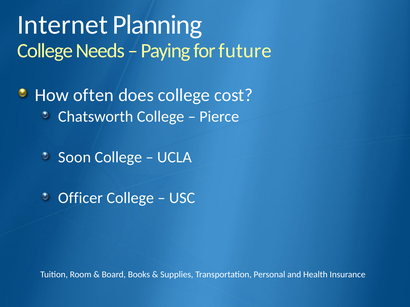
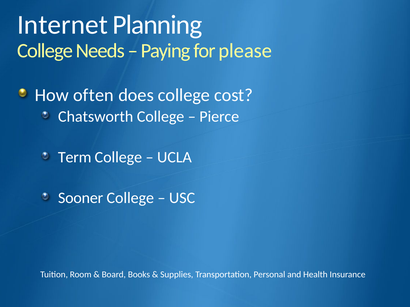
future: future -> please
Soon: Soon -> Term
Officer: Officer -> Sooner
